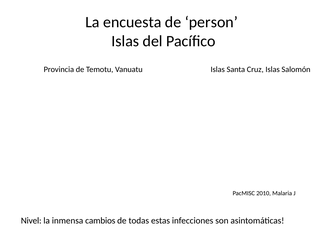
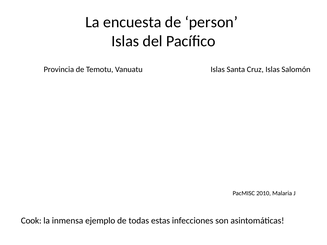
Nivel: Nivel -> Cook
cambios: cambios -> ejemplo
